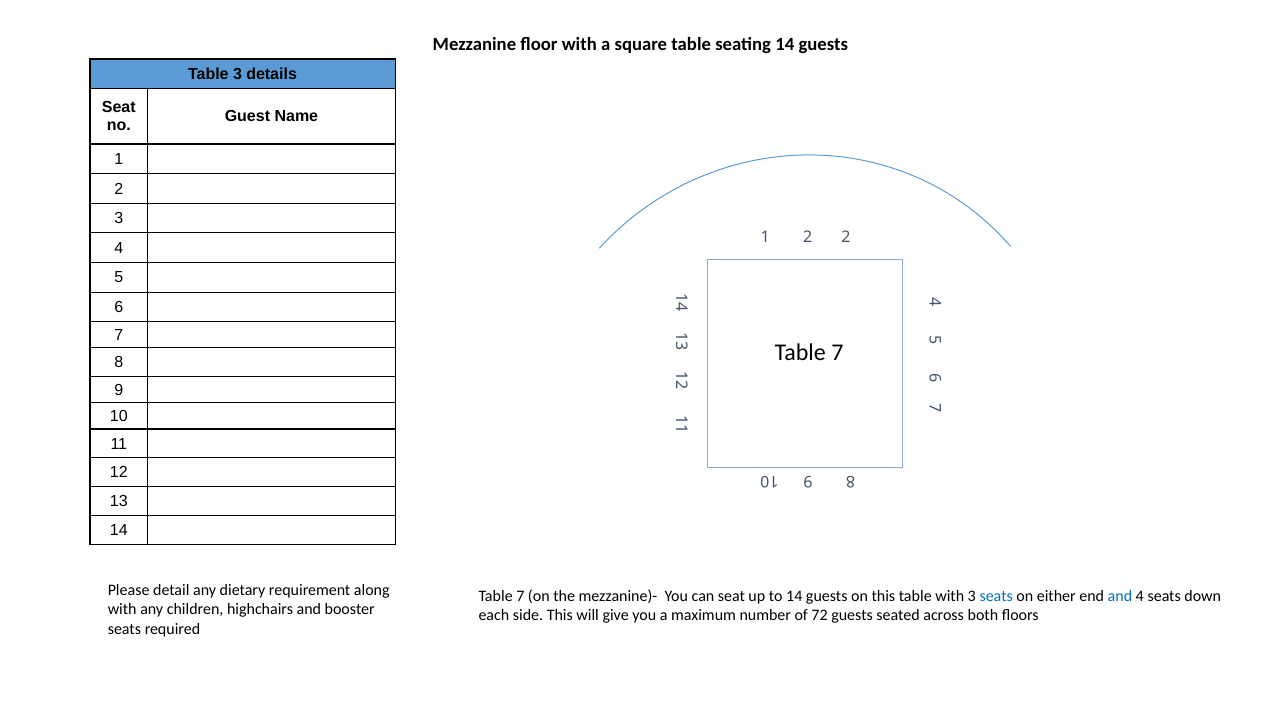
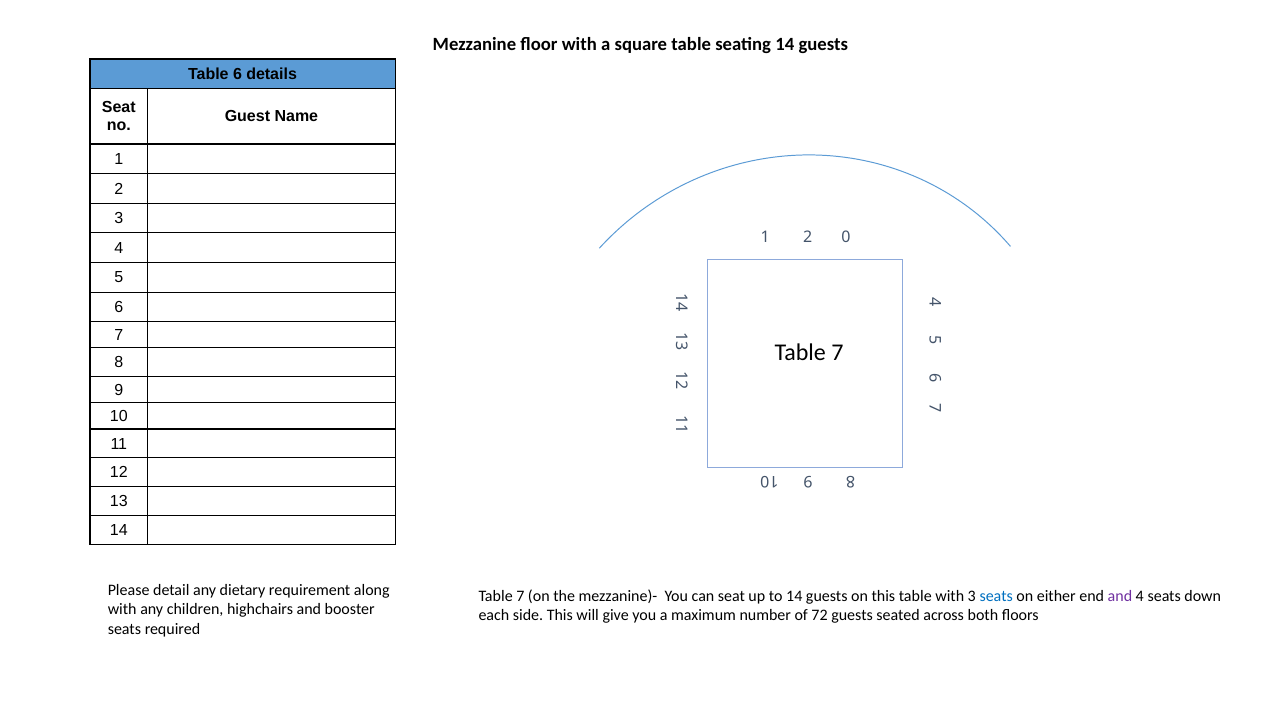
Table 3: 3 -> 6
2 2: 2 -> 0
and at (1120, 596) colour: blue -> purple
